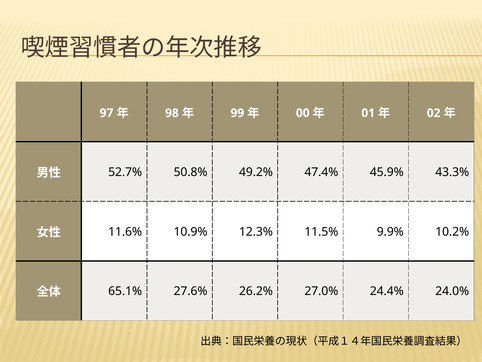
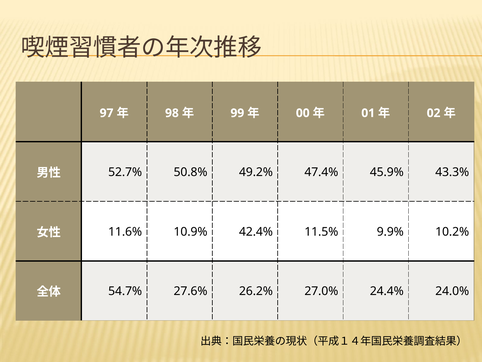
12.3%: 12.3% -> 42.4%
65.1%: 65.1% -> 54.7%
